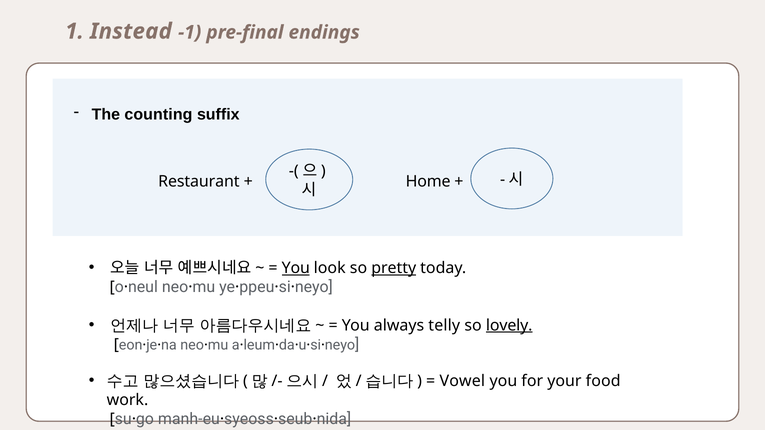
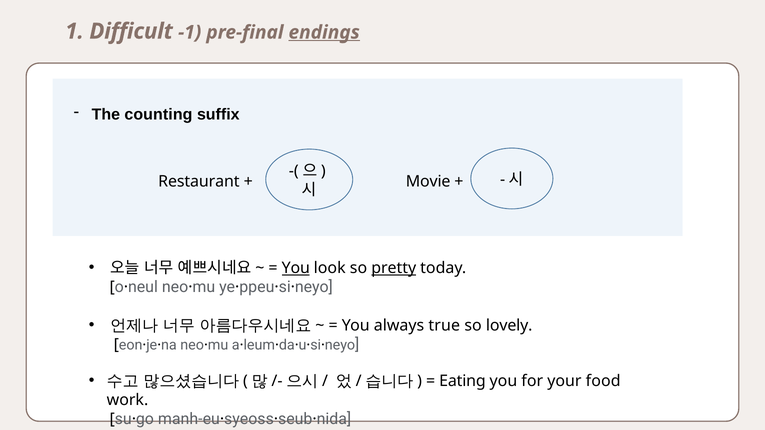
Instead: Instead -> Difficult
endings underline: none -> present
Home: Home -> Movie
telly: telly -> true
lovely underline: present -> none
Vowel: Vowel -> Eating
